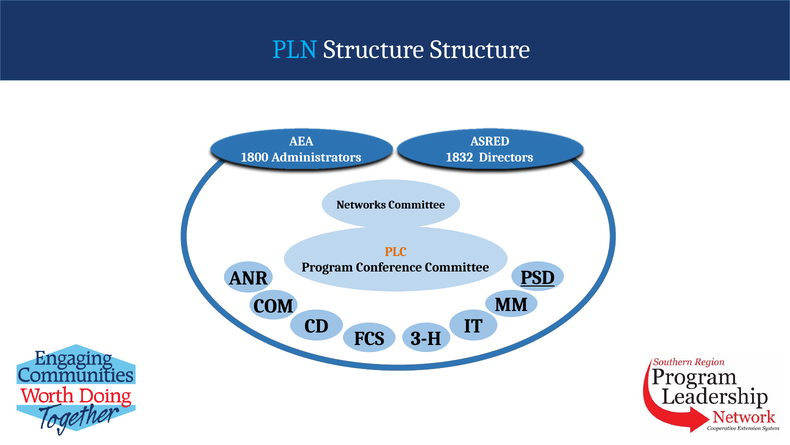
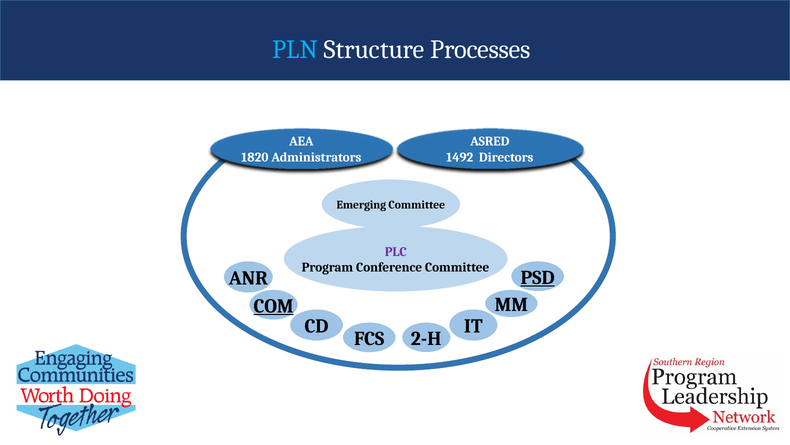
Structure Structure: Structure -> Processes
1800: 1800 -> 1820
1832: 1832 -> 1492
Networks: Networks -> Emerging
PLC colour: orange -> purple
COM underline: none -> present
3-H: 3-H -> 2-H
